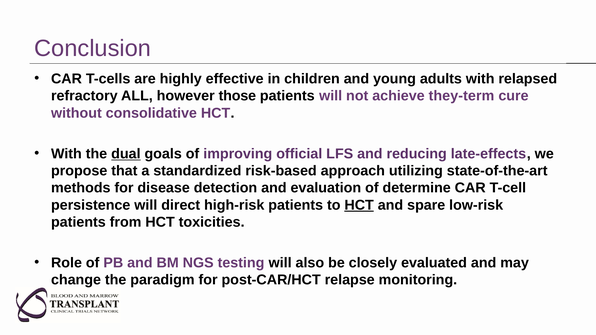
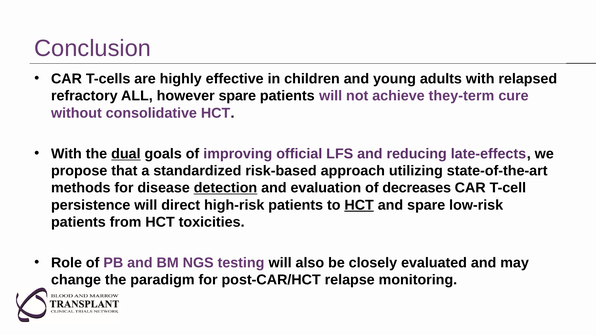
however those: those -> spare
detection underline: none -> present
determine: determine -> decreases
